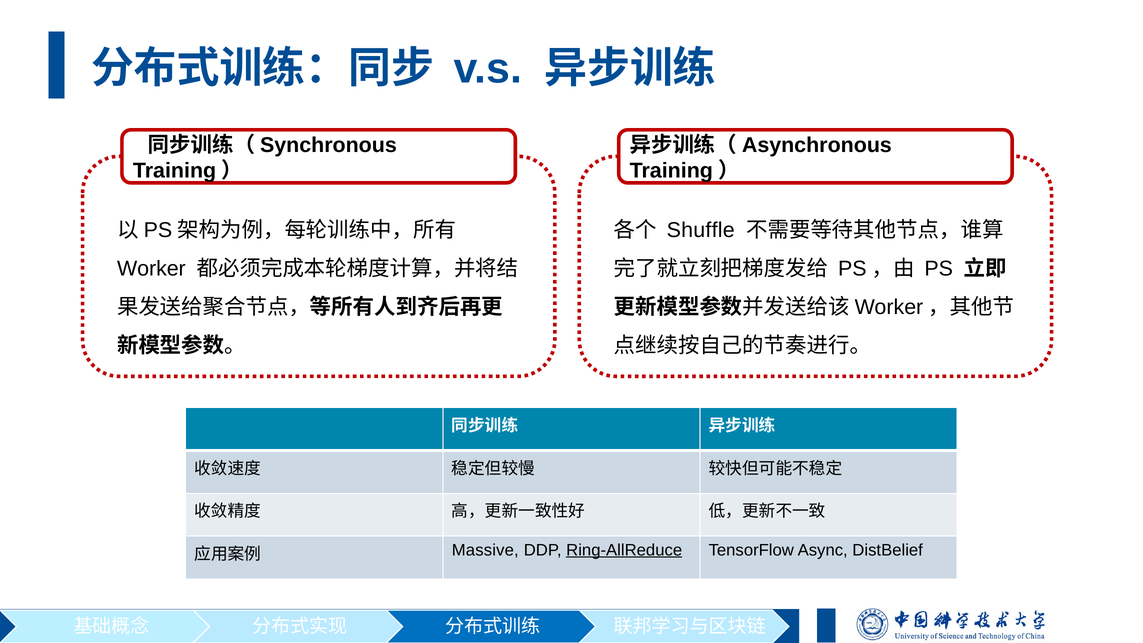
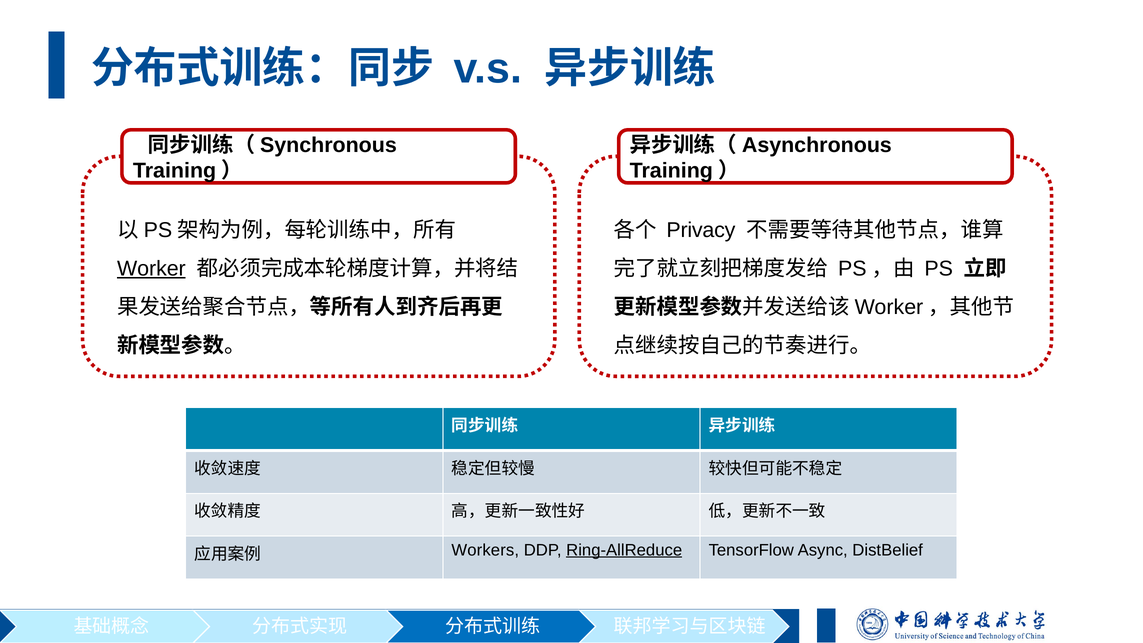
Shuffle: Shuffle -> Privacy
Worker underline: none -> present
Massive: Massive -> Workers
